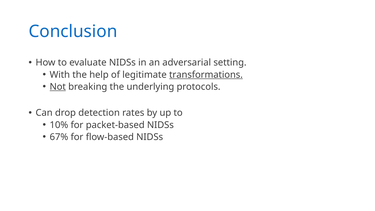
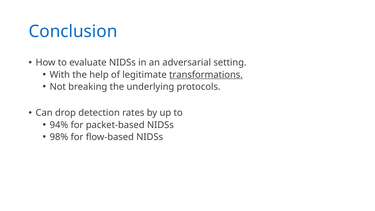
Not underline: present -> none
10%: 10% -> 94%
67%: 67% -> 98%
